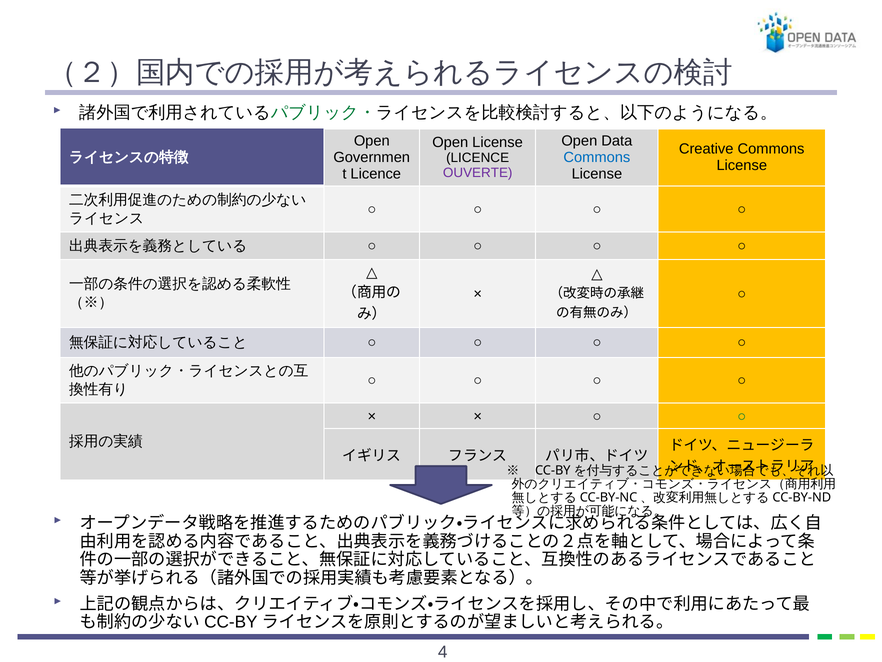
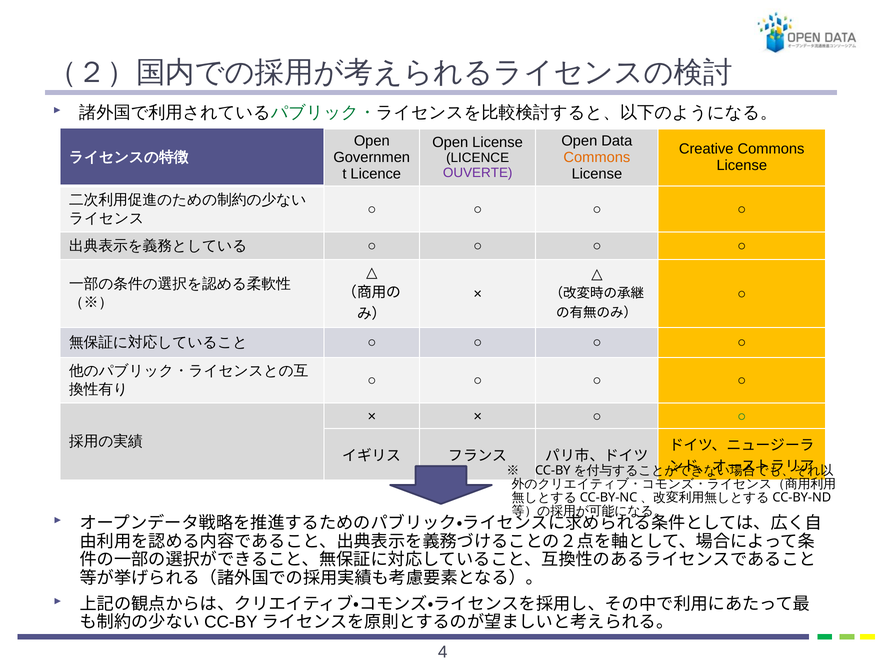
Commons at (597, 157) colour: blue -> orange
